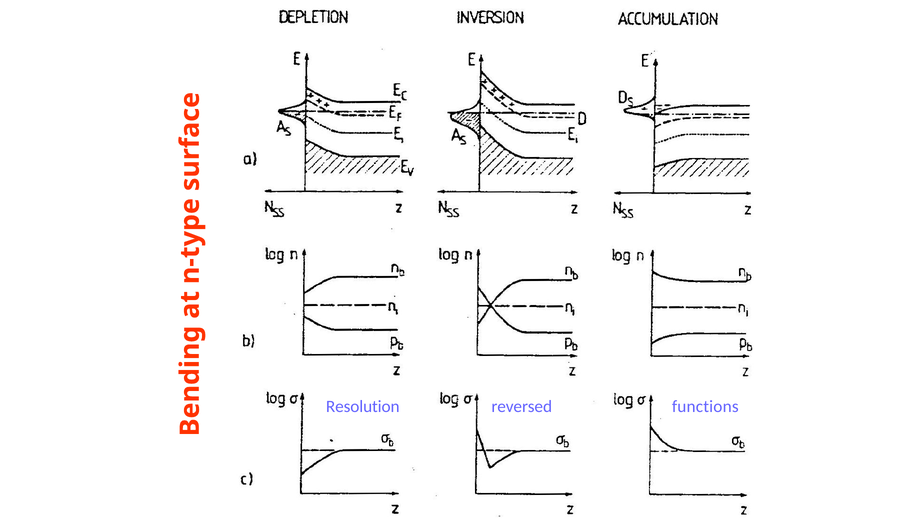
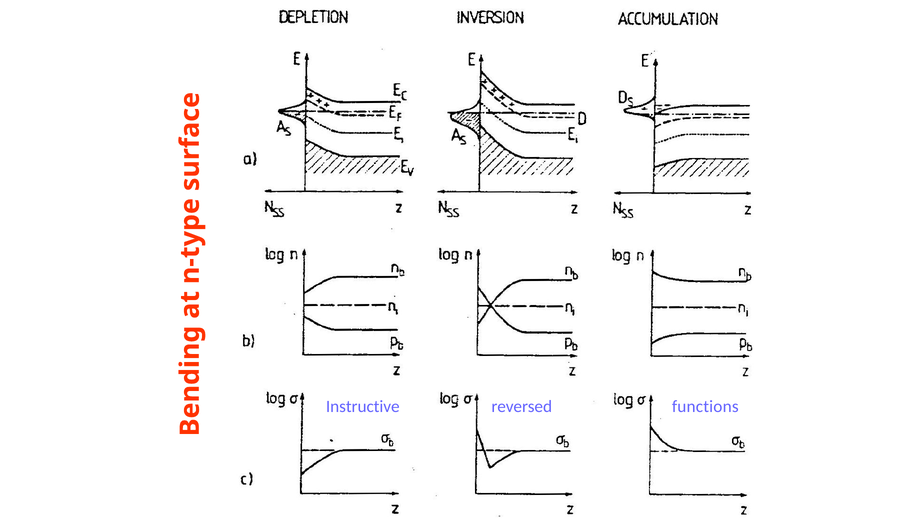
Resolution: Resolution -> Instructive
